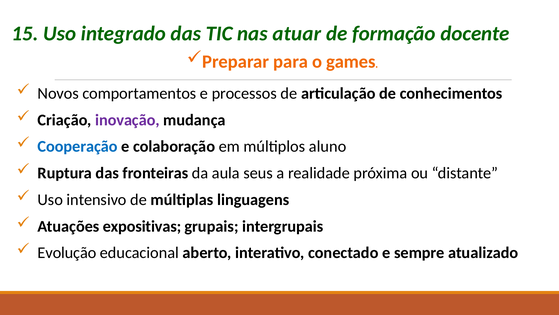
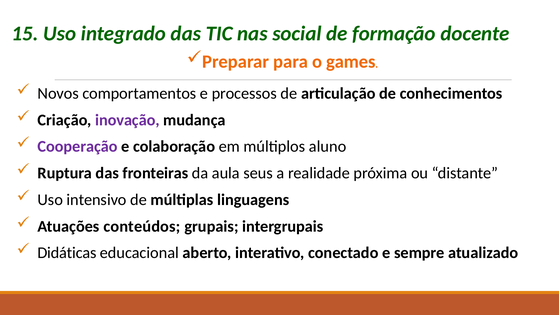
atuar: atuar -> social
Cooperação colour: blue -> purple
expositivas: expositivas -> conteúdos
Evolução: Evolução -> Didáticas
